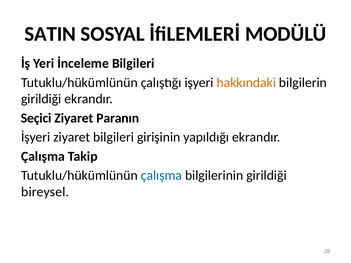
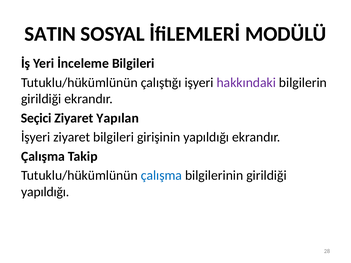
hakkındaki colour: orange -> purple
Paranın: Paranın -> Yapılan
bireysel at (45, 192): bireysel -> yapıldığı
